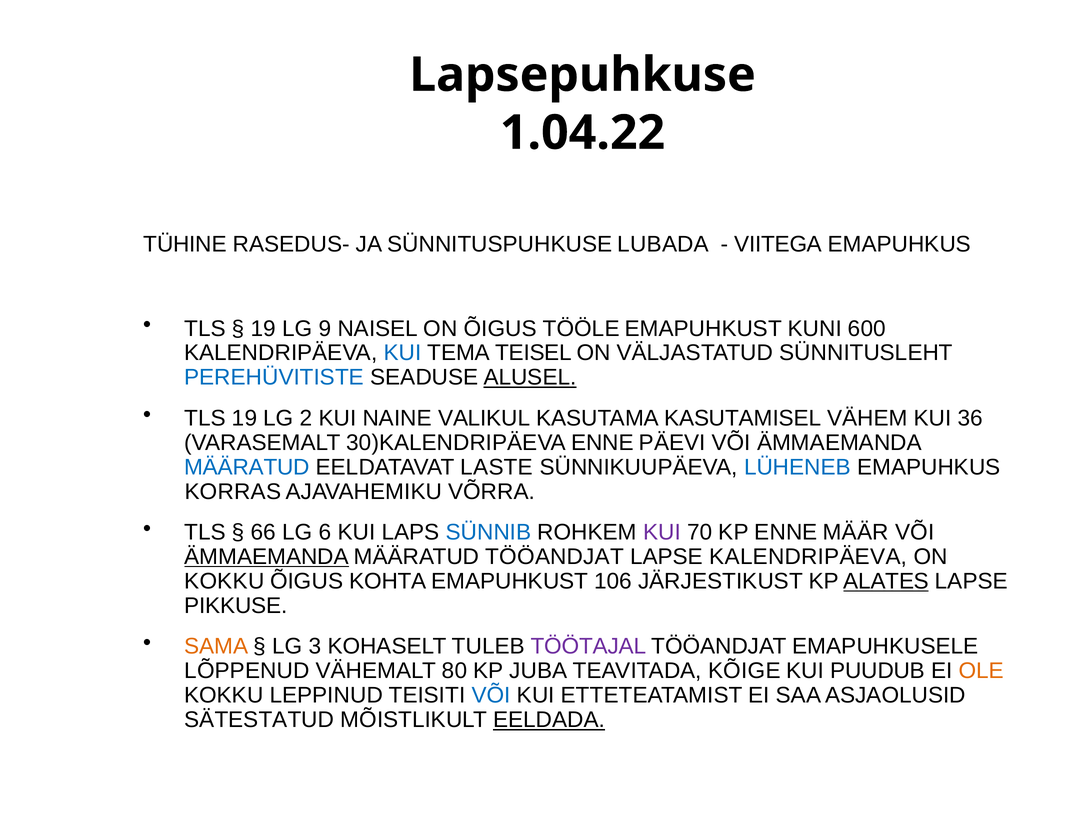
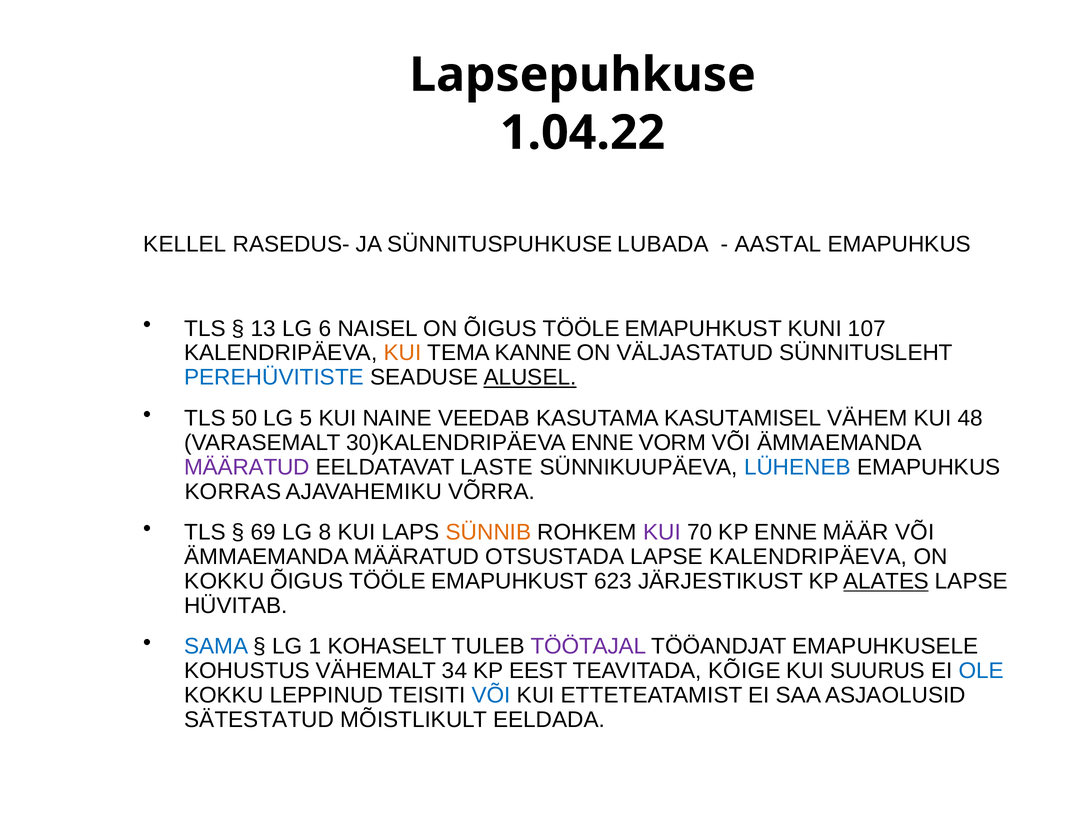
TÜHINE: TÜHINE -> KELLEL
VIITEGA: VIITEGA -> AASTAL
19 at (263, 329): 19 -> 13
9: 9 -> 6
600: 600 -> 107
KUI at (402, 353) colour: blue -> orange
TEISEL: TEISEL -> KANNE
TLS 19: 19 -> 50
2: 2 -> 5
VALIKUL: VALIKUL -> VEEDAB
36: 36 -> 48
PÄEVI: PÄEVI -> VORM
MÄÄRATUD at (247, 467) colour: blue -> purple
66: 66 -> 69
6: 6 -> 8
SÜNNIB colour: blue -> orange
ÄMMAEMANDA at (267, 557) underline: present -> none
MÄÄRATUD TÖÖANDJAT: TÖÖANDJAT -> OTSUSTADA
KOHTA at (388, 581): KOHTA -> TÖÖLE
106: 106 -> 623
PIKKUSE: PIKKUSE -> HÜVITAB
SAMA colour: orange -> blue
3: 3 -> 1
LÕPPENUD: LÕPPENUD -> KOHUSTUS
80: 80 -> 34
JUBA: JUBA -> EEST
PUUDUB: PUUDUB -> SUURUS
OLE colour: orange -> blue
EELDADA underline: present -> none
